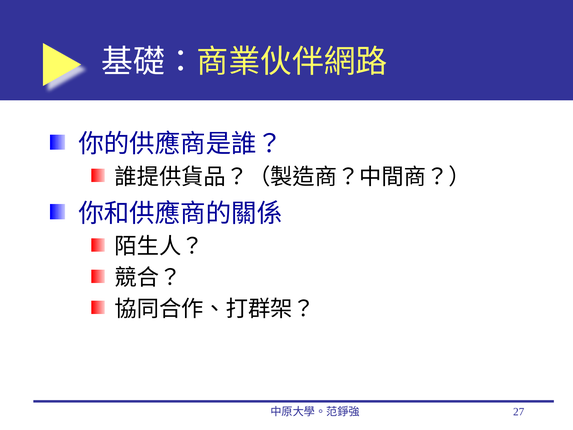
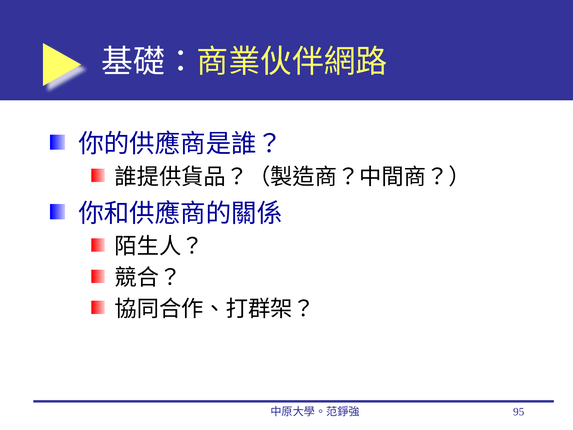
27: 27 -> 95
